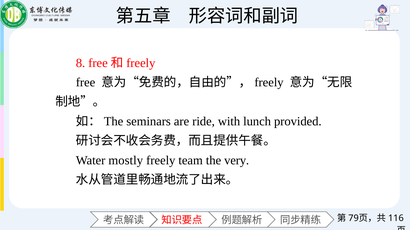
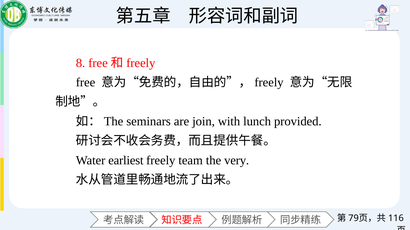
ride: ride -> join
mostly: mostly -> earliest
